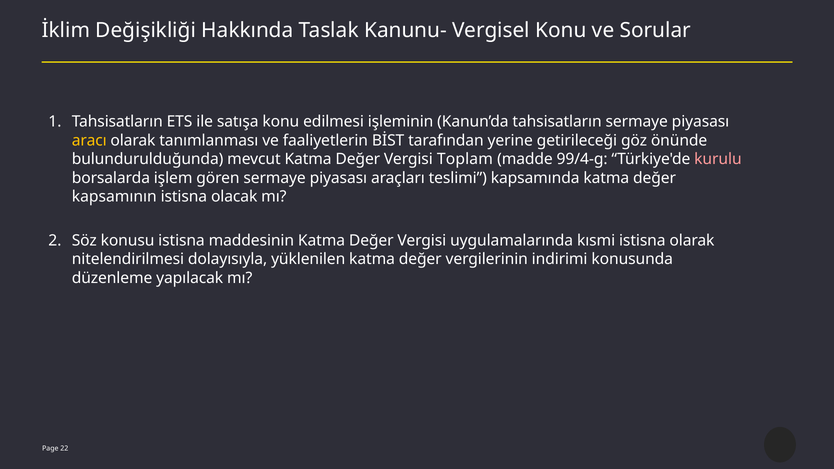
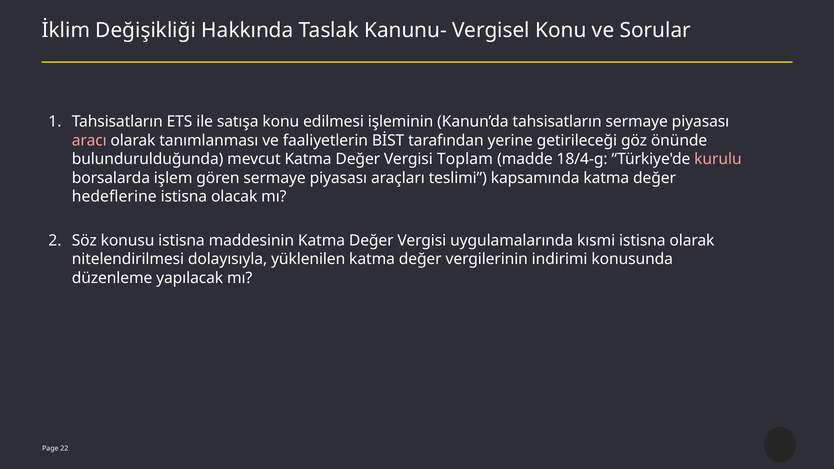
aracı colour: yellow -> pink
99/4-g: 99/4-g -> 18/4-g
kapsamının: kapsamının -> hedeflerine
